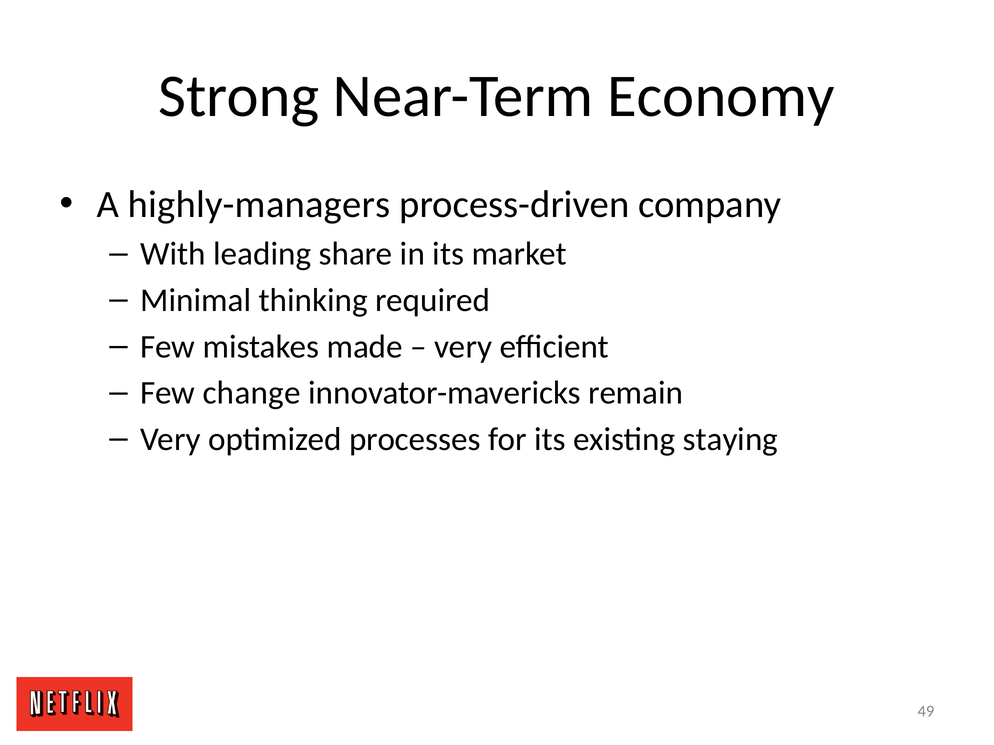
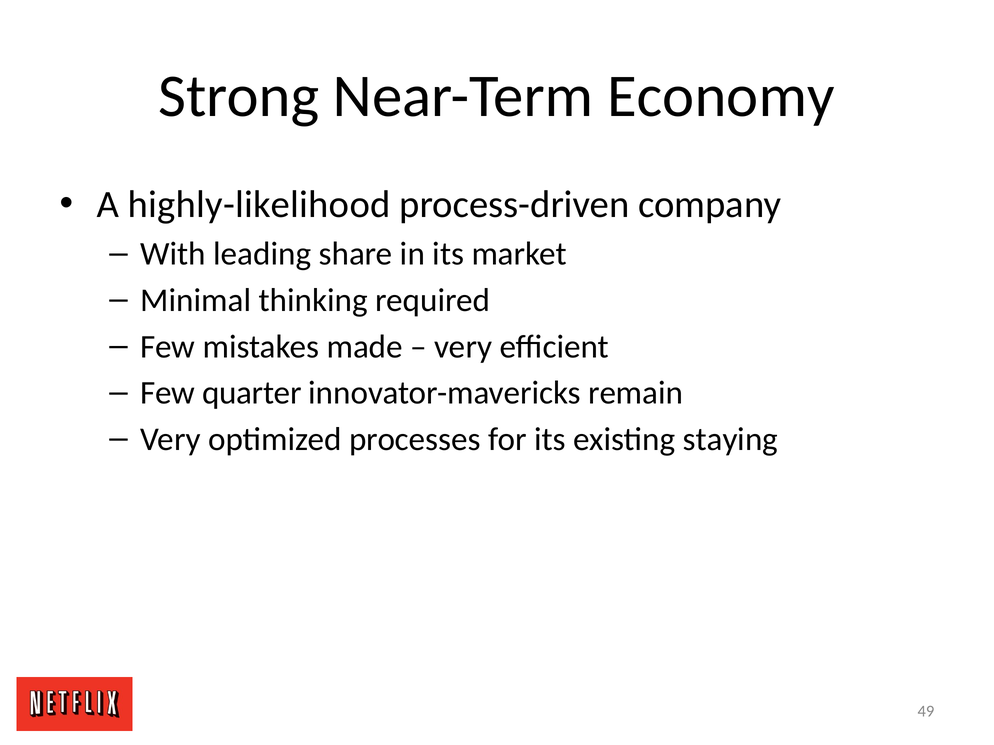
highly-managers: highly-managers -> highly-likelihood
change: change -> quarter
